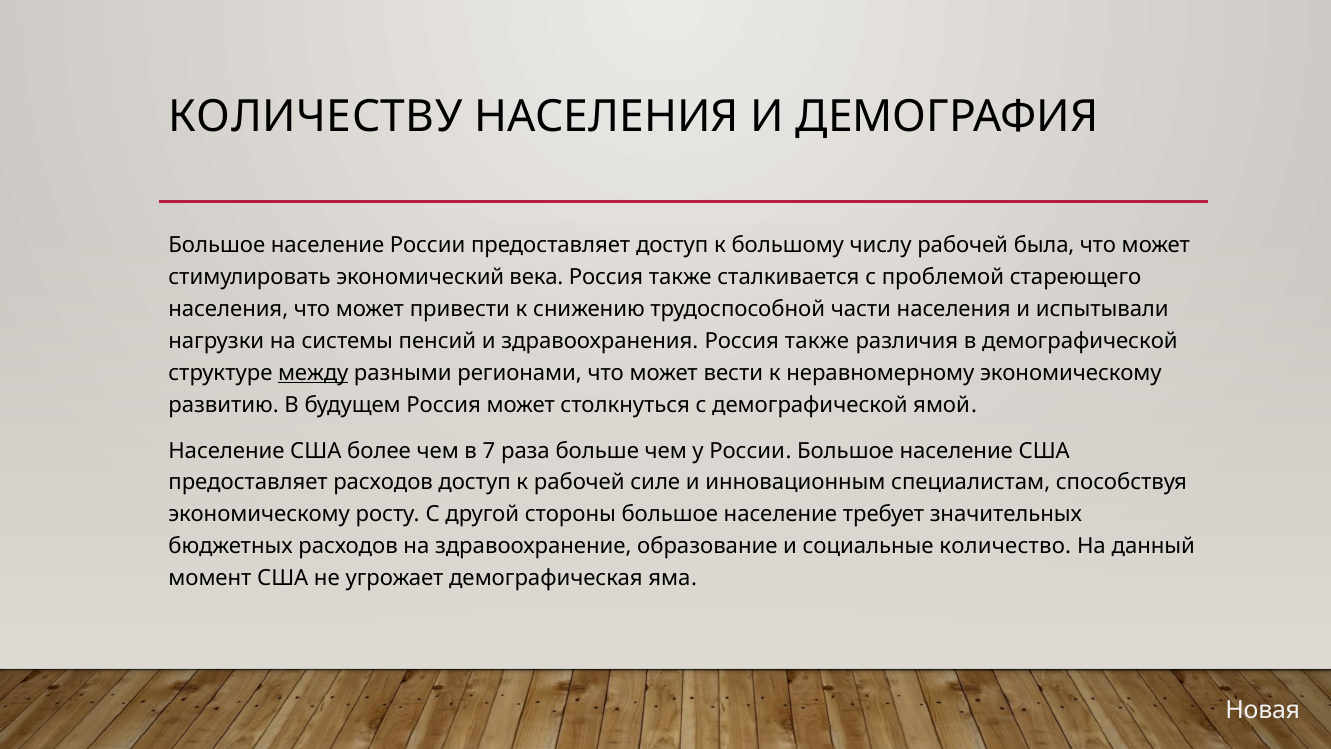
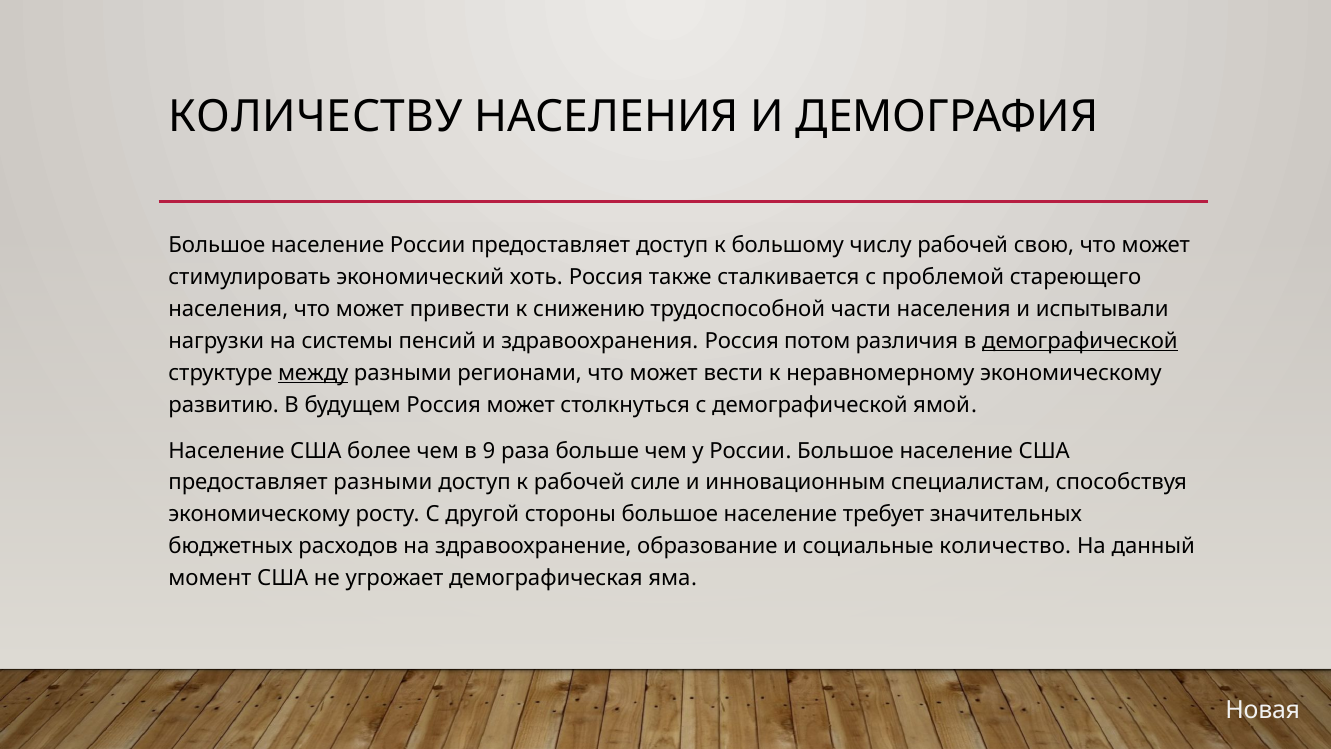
была: была -> свою
века: века -> хоть
здравоохранения Россия также: также -> потом
демографической at (1080, 341) underline: none -> present
7: 7 -> 9
предоставляет расходов: расходов -> разными
